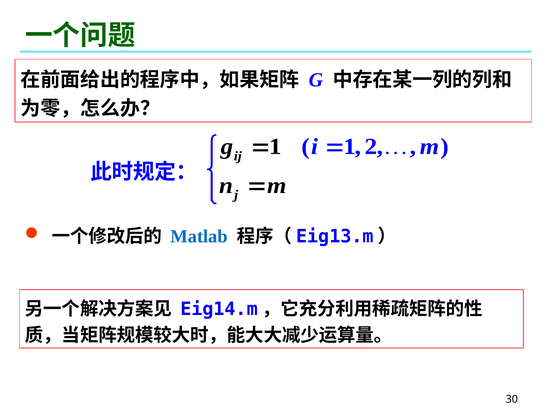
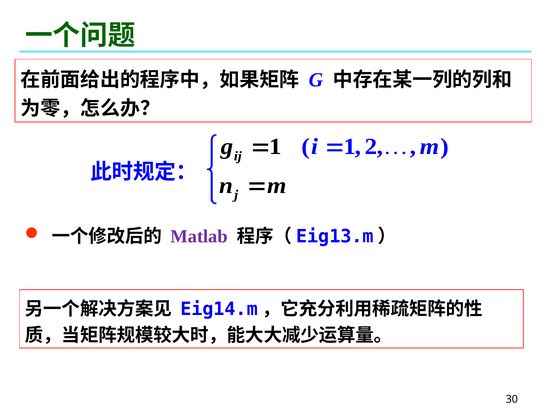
Matlab colour: blue -> purple
